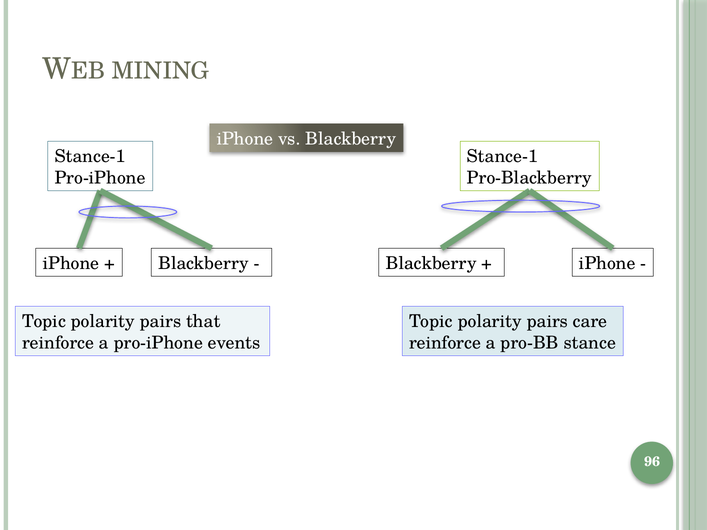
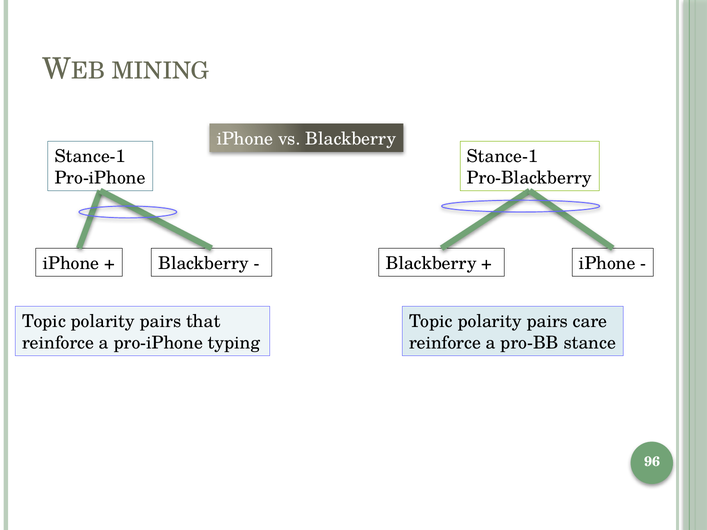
events: events -> typing
